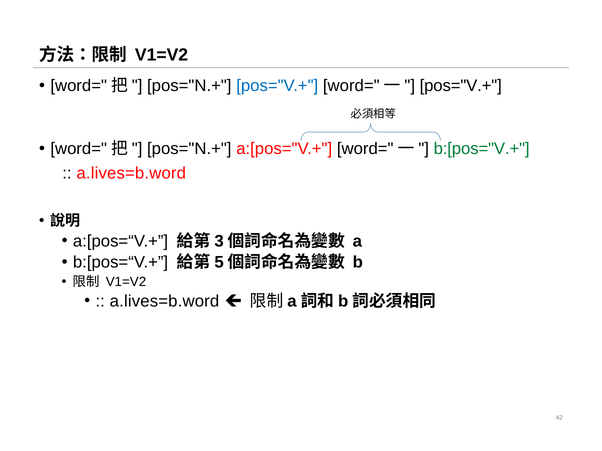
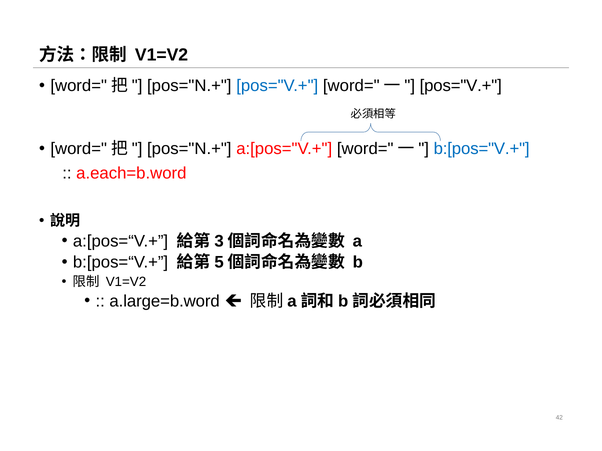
b:[pos="V.+ colour: green -> blue
a.lives=b.word at (131, 173): a.lives=b.word -> a.each=b.word
a.lives=b.word at (165, 301): a.lives=b.word -> a.large=b.word
